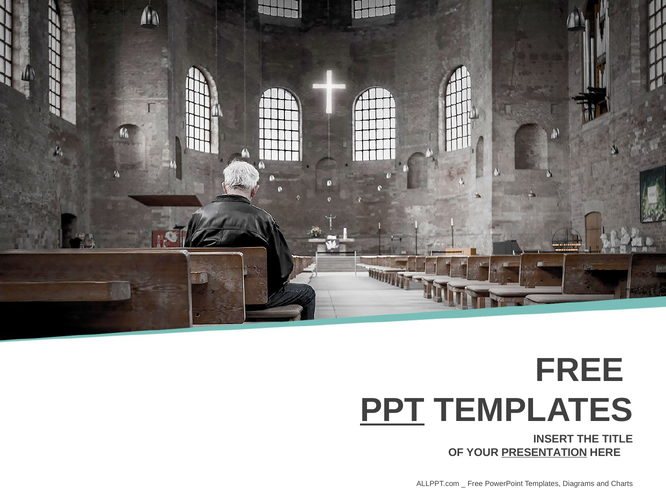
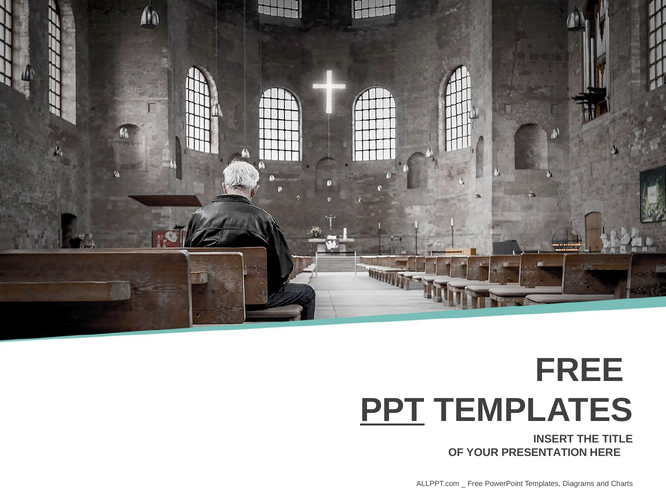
PRESENTATION underline: present -> none
